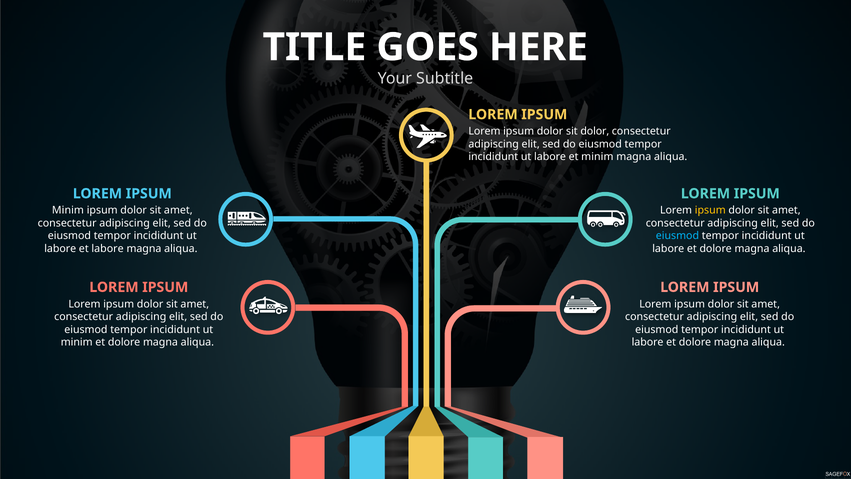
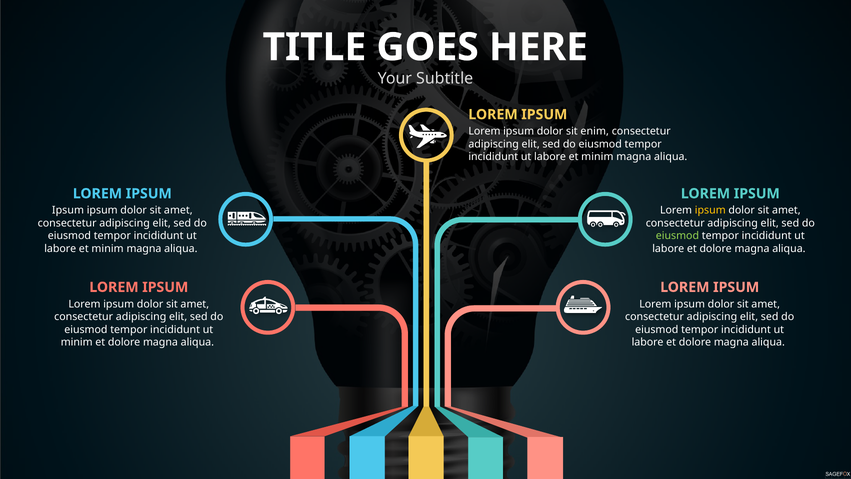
sit dolor: dolor -> enim
Minim at (68, 210): Minim -> Ipsum
eiusmod at (677, 236) colour: light blue -> light green
labore at (108, 249): labore -> minim
